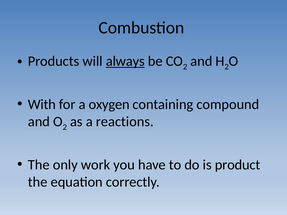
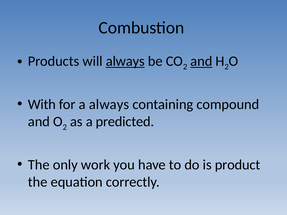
and at (201, 61) underline: none -> present
a oxygen: oxygen -> always
reactions: reactions -> predicted
